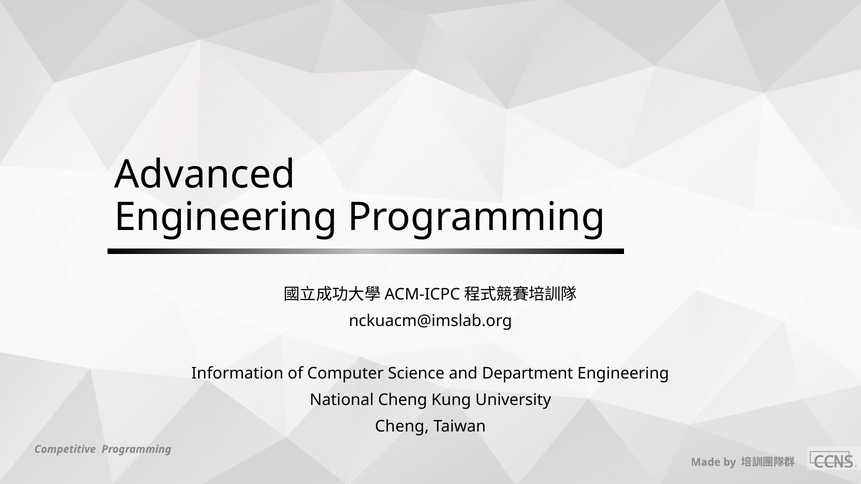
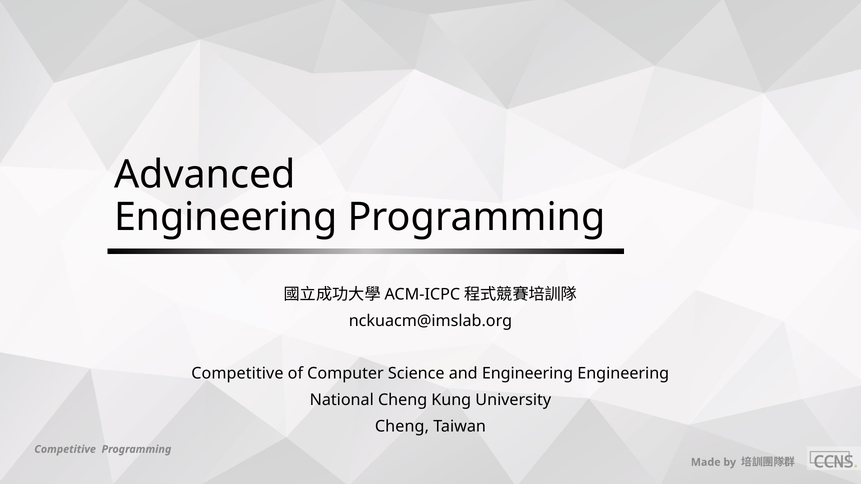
Information at (237, 374): Information -> Competitive
and Department: Department -> Engineering
